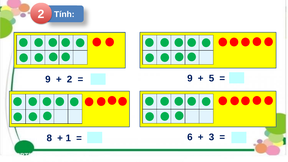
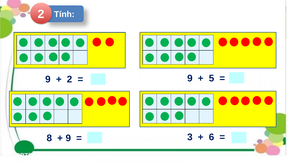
1 at (68, 138): 1 -> 9
6: 6 -> 3
3: 3 -> 6
